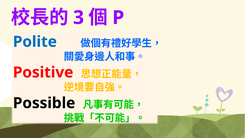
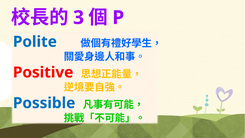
Possible colour: black -> blue
